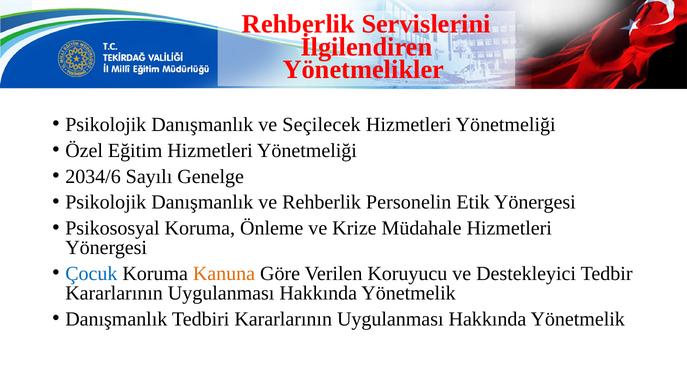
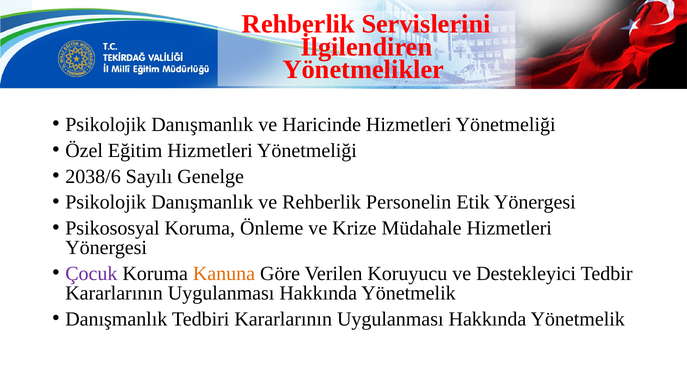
Seçilecek: Seçilecek -> Haricinde
2034/6: 2034/6 -> 2038/6
Çocuk colour: blue -> purple
